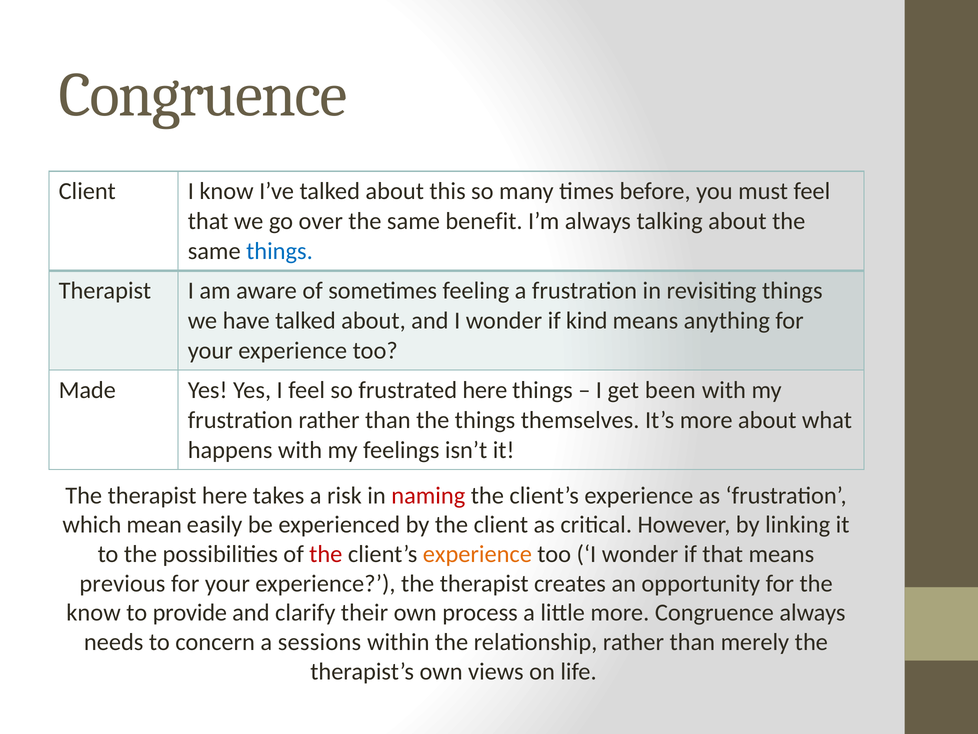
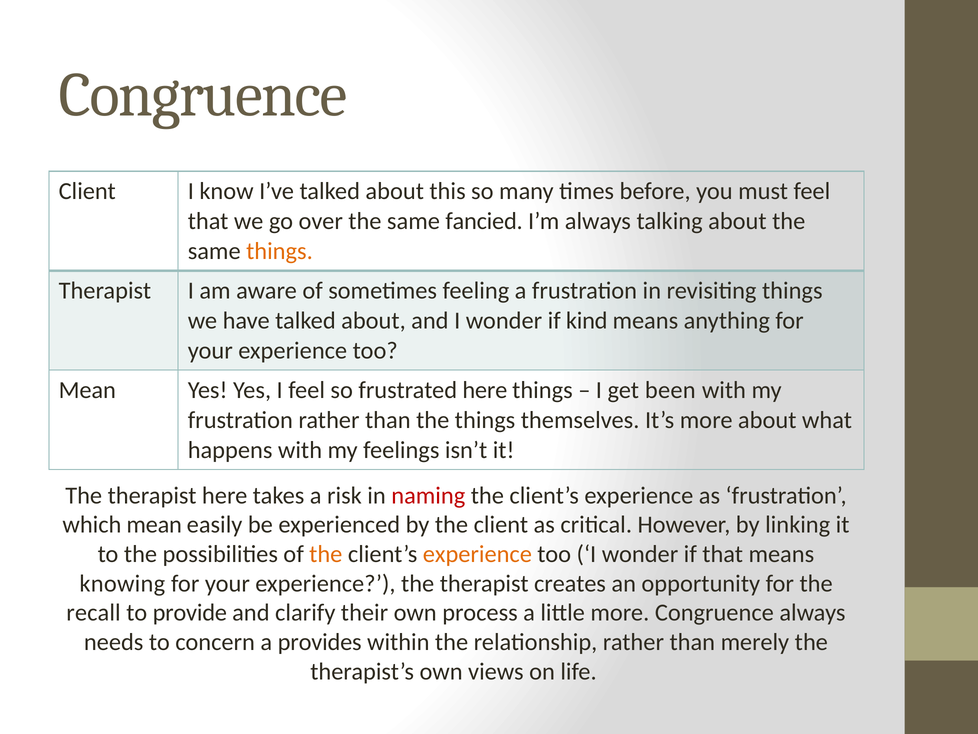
benefit: benefit -> fancied
things at (279, 251) colour: blue -> orange
Made at (87, 390): Made -> Mean
the at (326, 554) colour: red -> orange
previous: previous -> knowing
know at (94, 612): know -> recall
sessions: sessions -> provides
